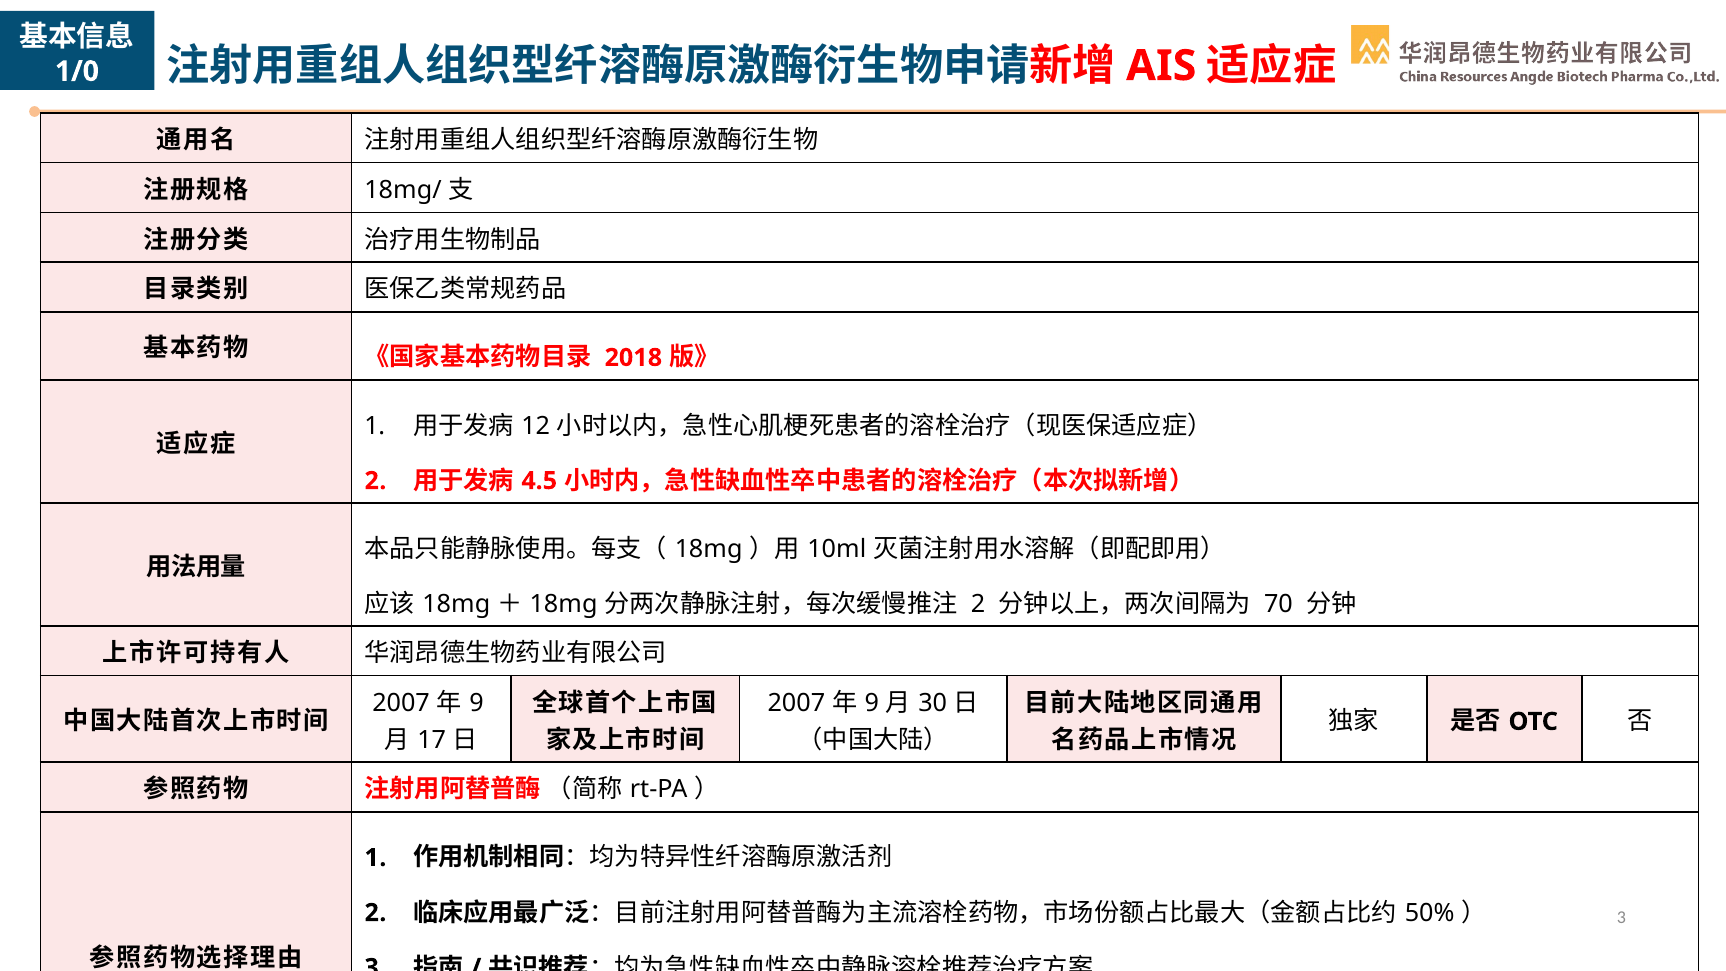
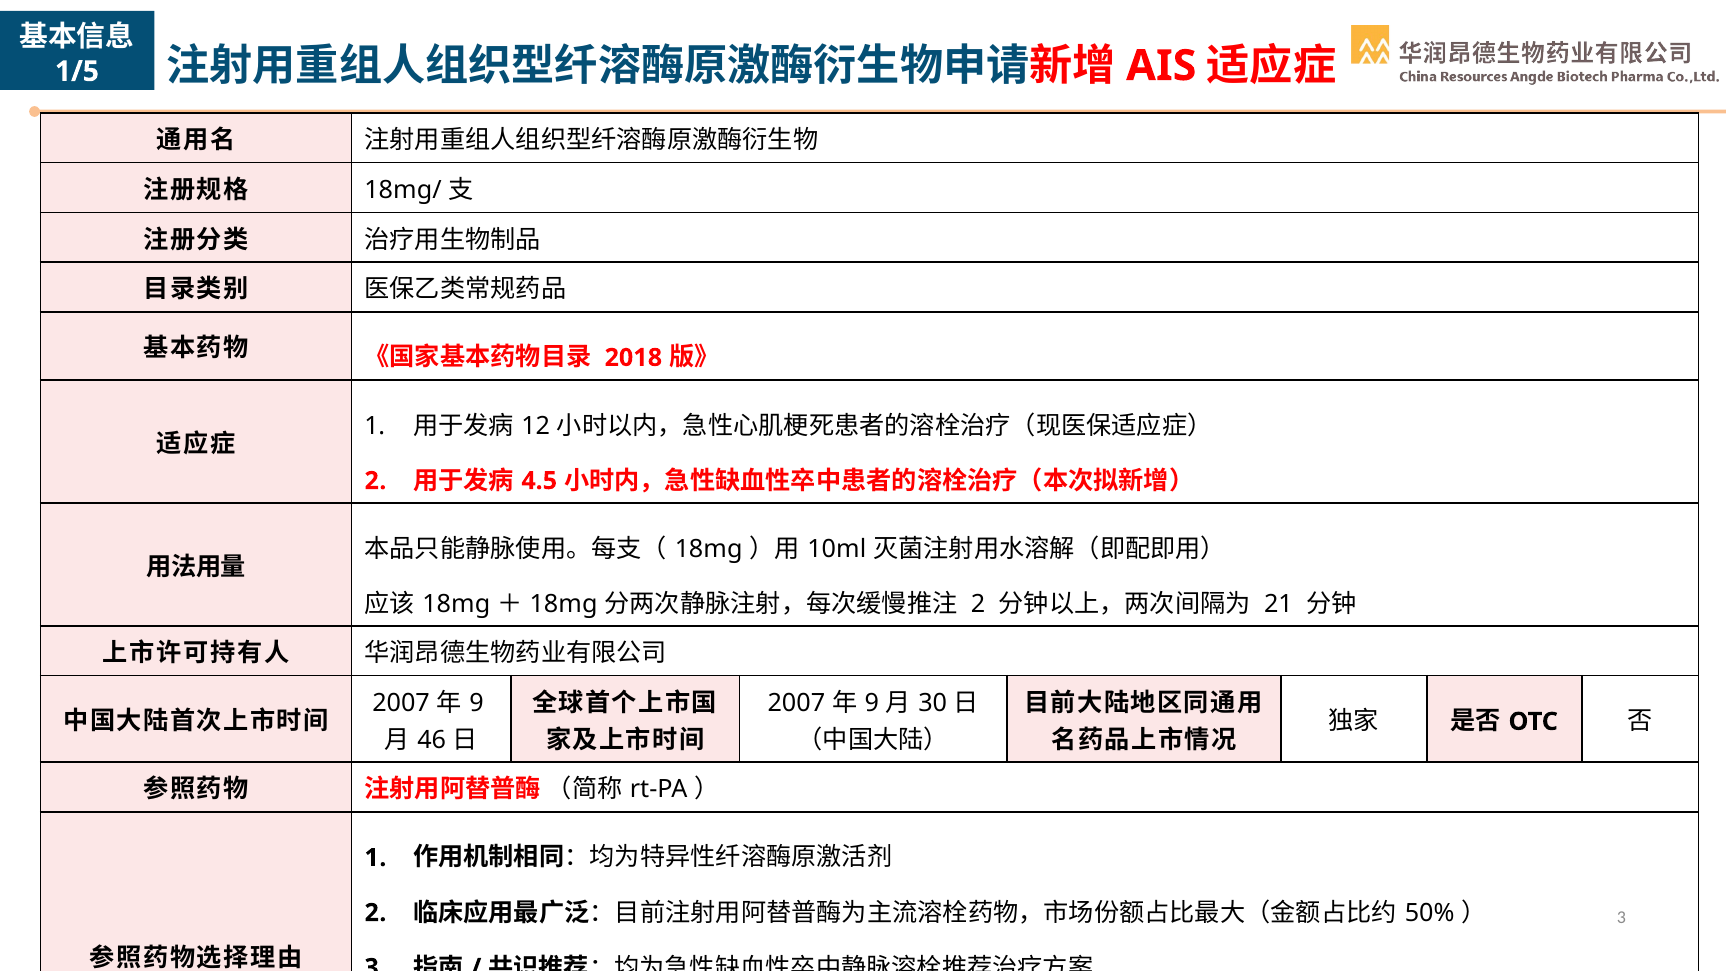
1/0: 1/0 -> 1/5
70: 70 -> 21
17: 17 -> 46
